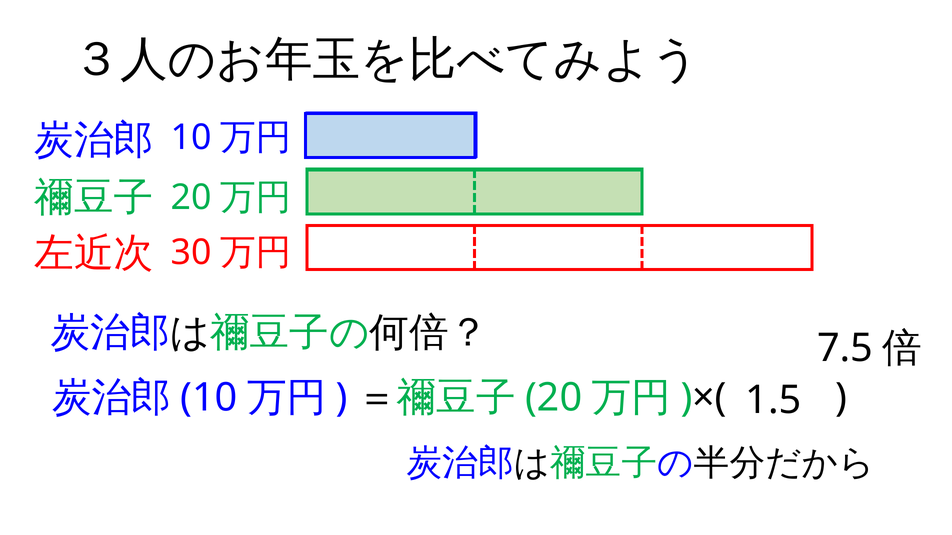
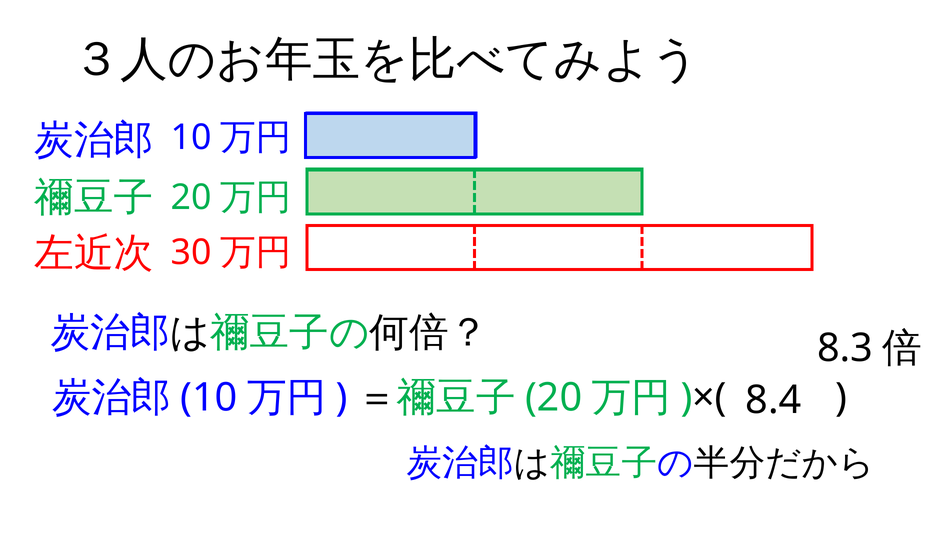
7.5: 7.5 -> 8.3
1.5: 1.5 -> 8.4
